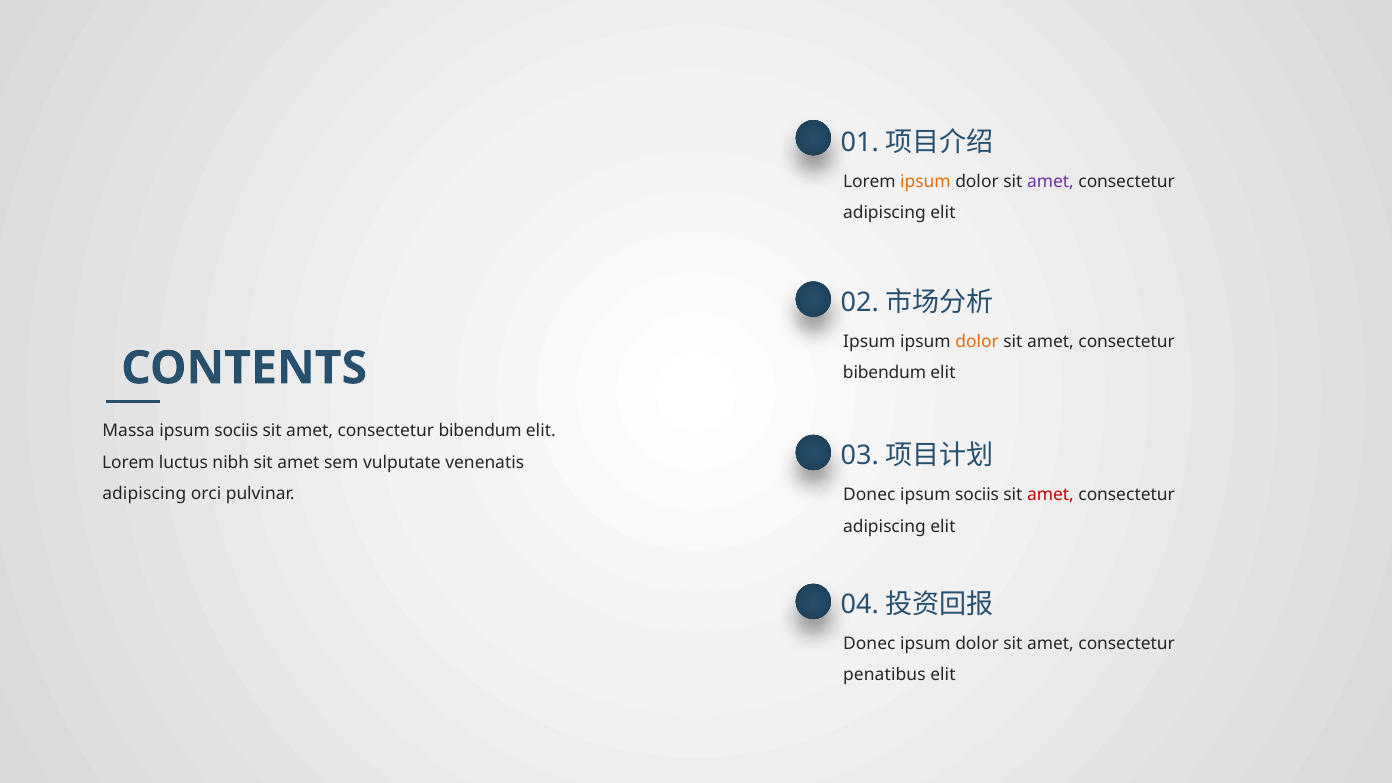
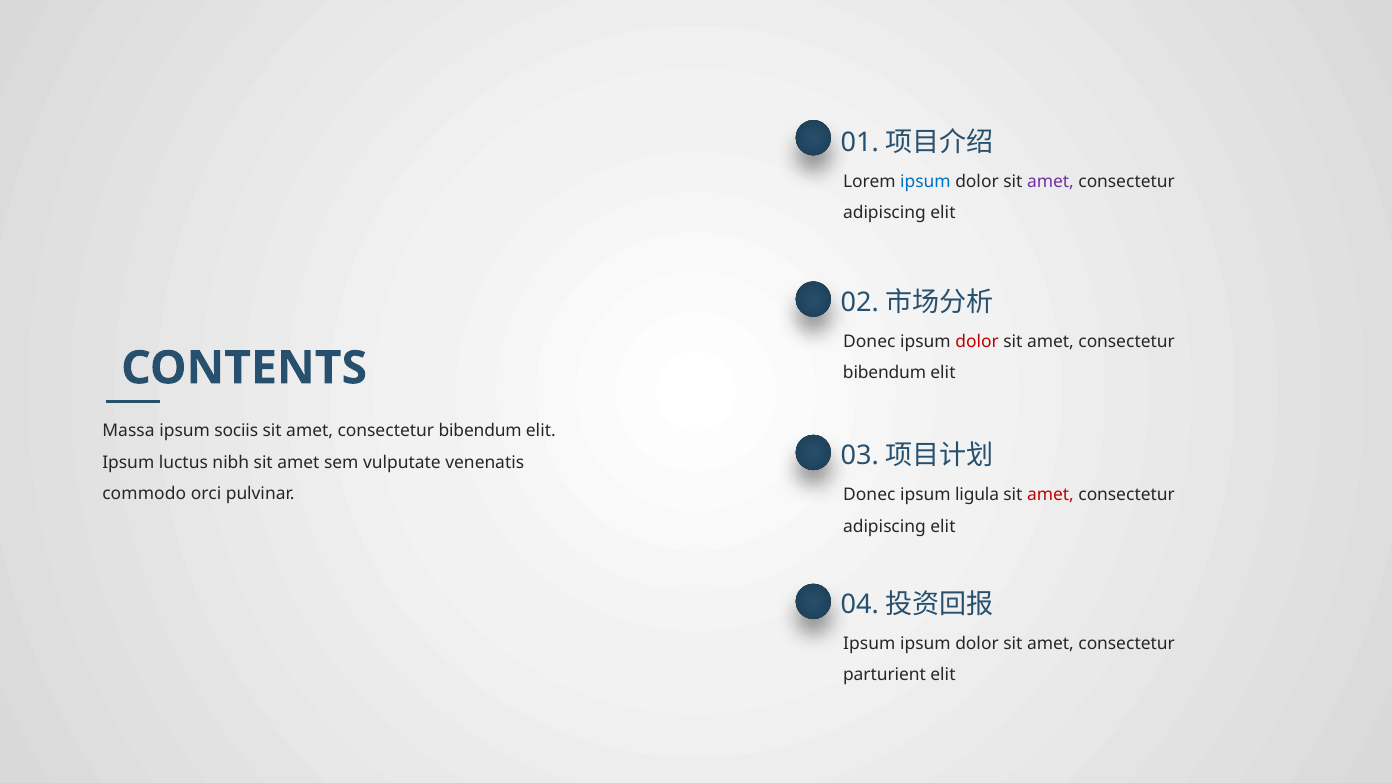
ipsum at (925, 182) colour: orange -> blue
Ipsum at (869, 342): Ipsum -> Donec
dolor at (977, 342) colour: orange -> red
Lorem at (128, 463): Lorem -> Ipsum
adipiscing at (144, 494): adipiscing -> commodo
sociis at (977, 495): sociis -> ligula
Donec at (869, 644): Donec -> Ipsum
penatibus: penatibus -> parturient
